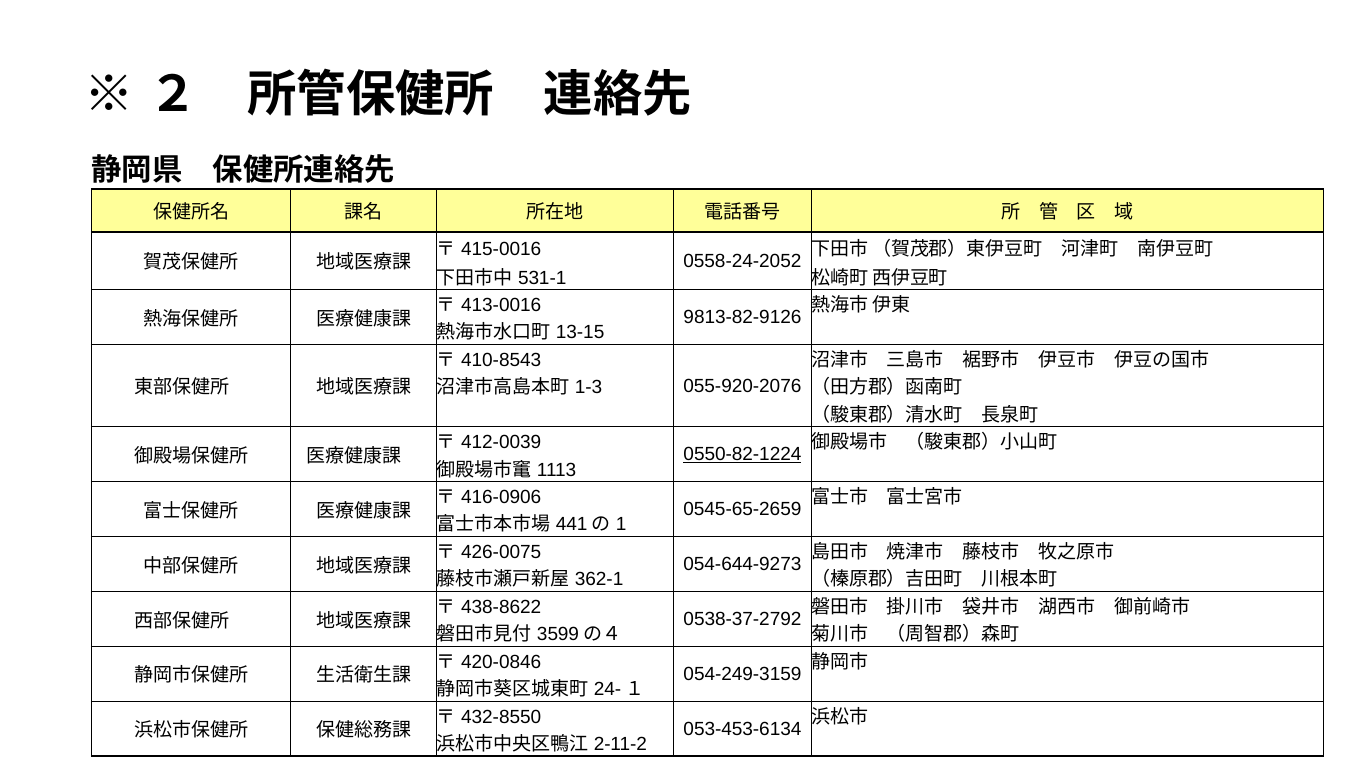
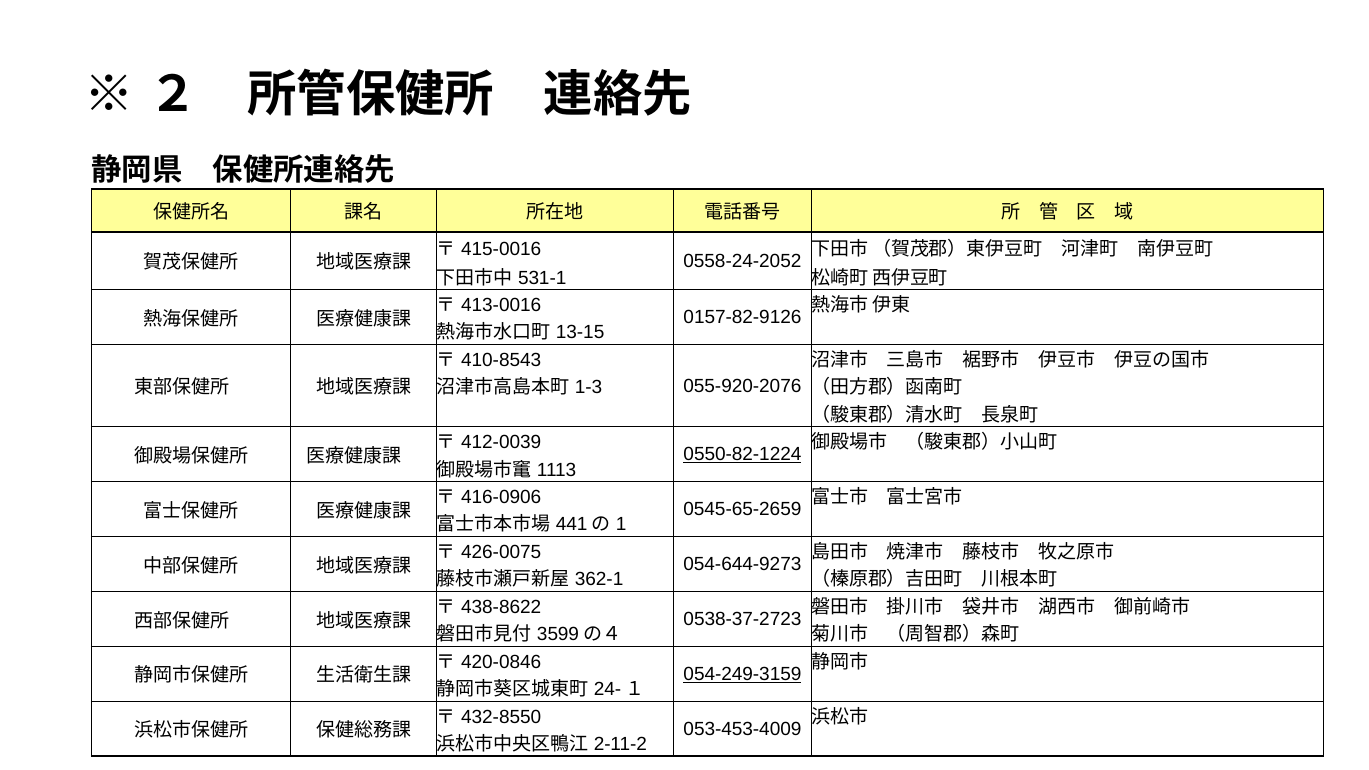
9813-82-9126: 9813-82-9126 -> 0157-82-9126
0538-37-2792: 0538-37-2792 -> 0538-37-2723
054-249-3159 underline: none -> present
053-453-6134: 053-453-6134 -> 053-453-4009
